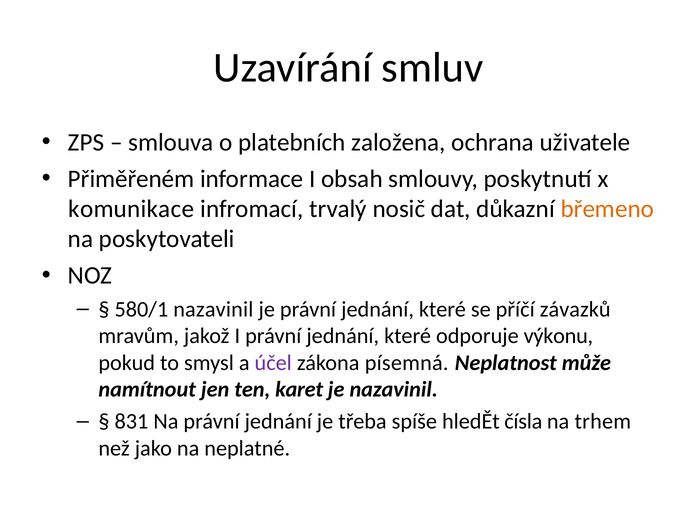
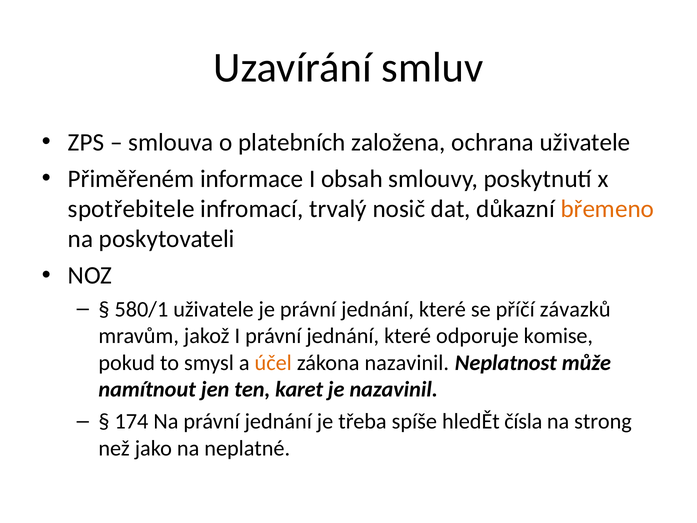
komunikace: komunikace -> spotřebitele
580/1 nazavinil: nazavinil -> uživatele
výkonu: výkonu -> komise
účel colour: purple -> orange
zákona písemná: písemná -> nazavinil
831: 831 -> 174
trhem: trhem -> strong
